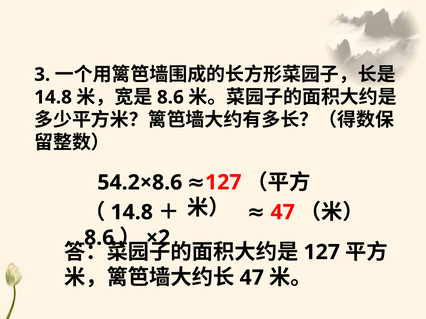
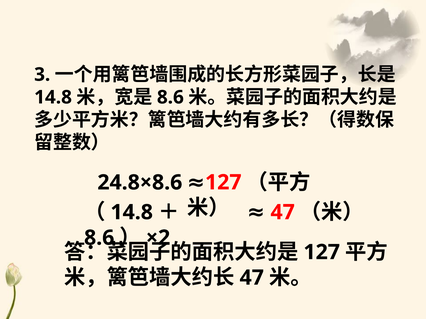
54.2×8.6: 54.2×8.6 -> 24.8×8.6
